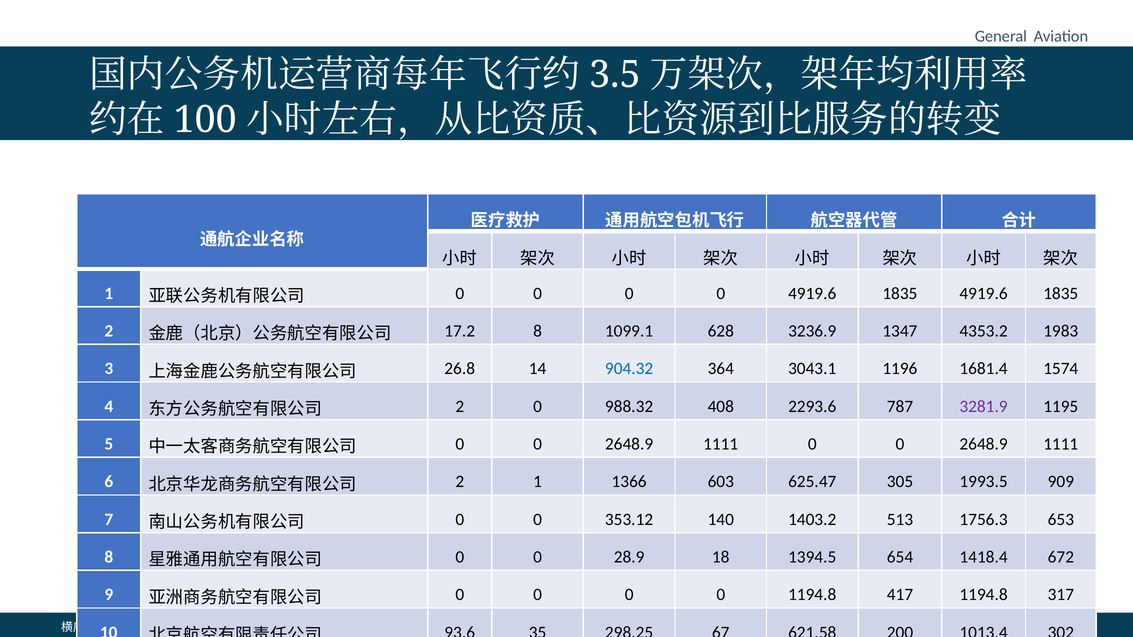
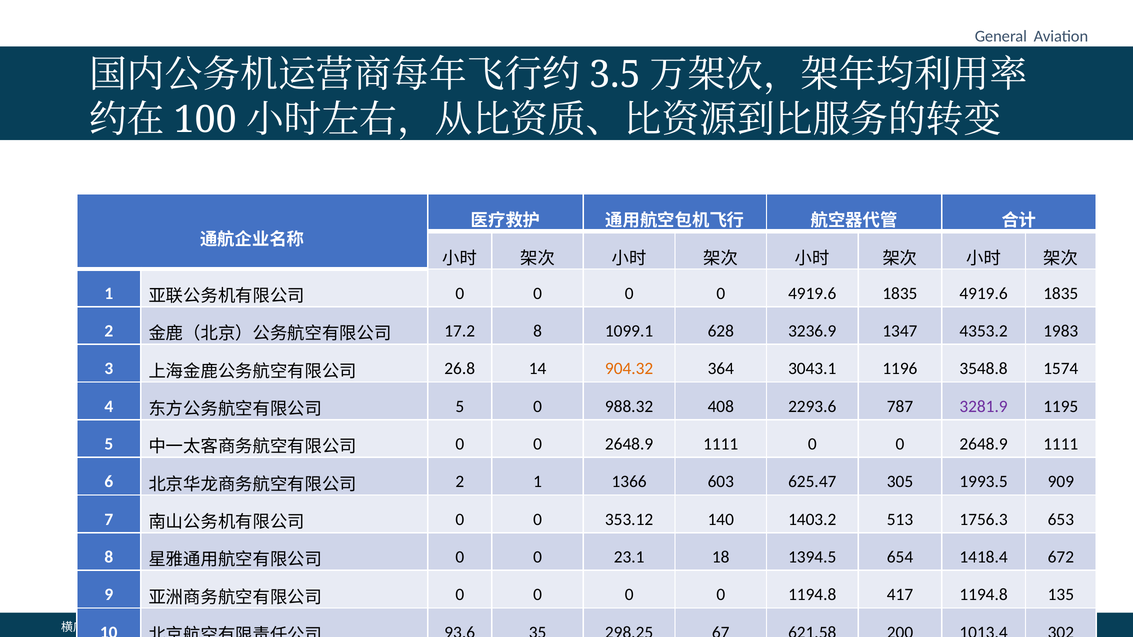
904.32 colour: blue -> orange
1681.4: 1681.4 -> 3548.8
2 at (460, 407): 2 -> 5
28.9: 28.9 -> 23.1
317: 317 -> 135
